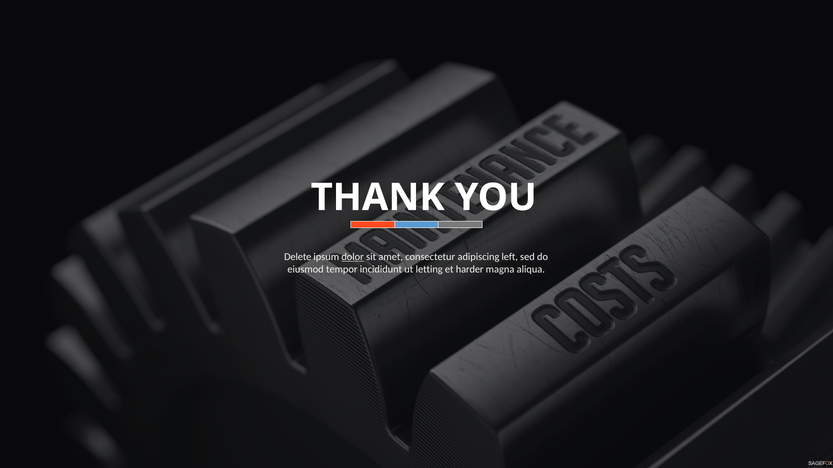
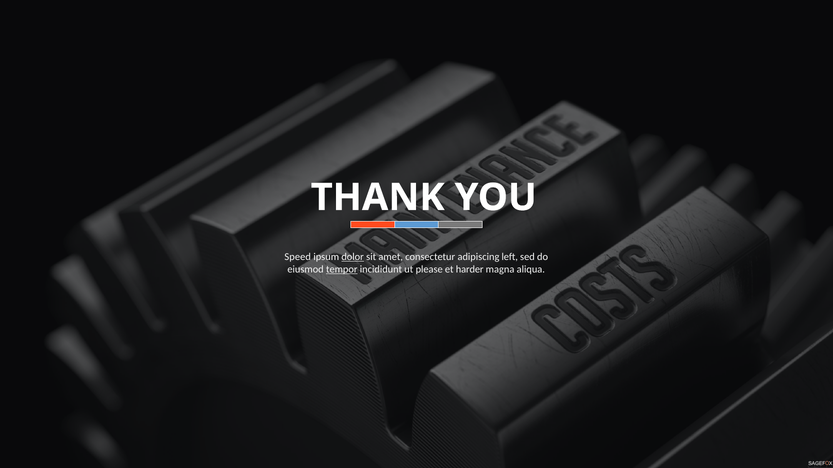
Delete: Delete -> Speed
tempor underline: none -> present
letting: letting -> please
